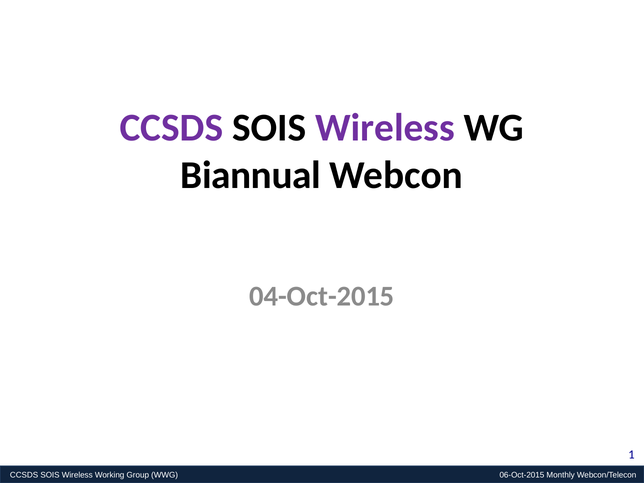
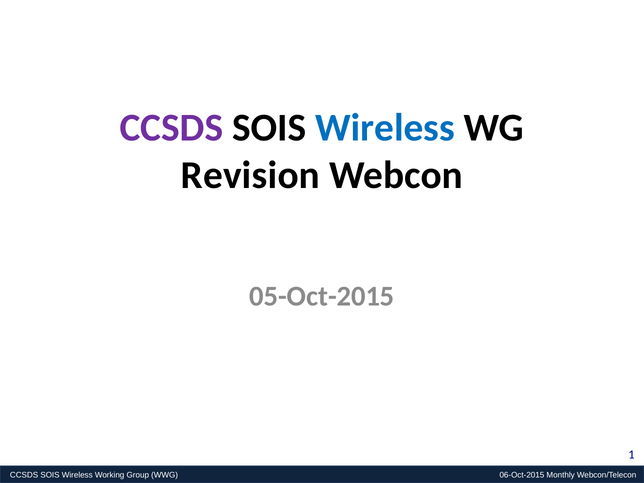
Wireless at (385, 128) colour: purple -> blue
Biannual: Biannual -> Revision
04-Oct-2015: 04-Oct-2015 -> 05-Oct-2015
